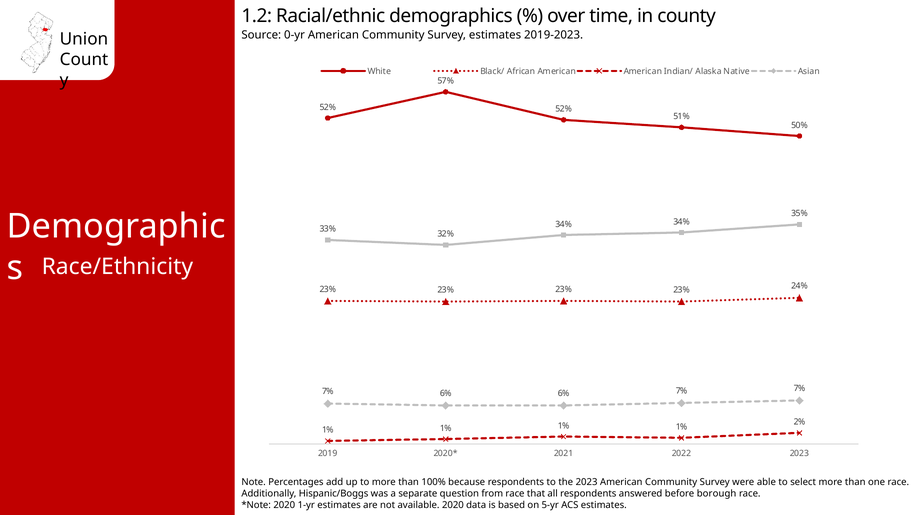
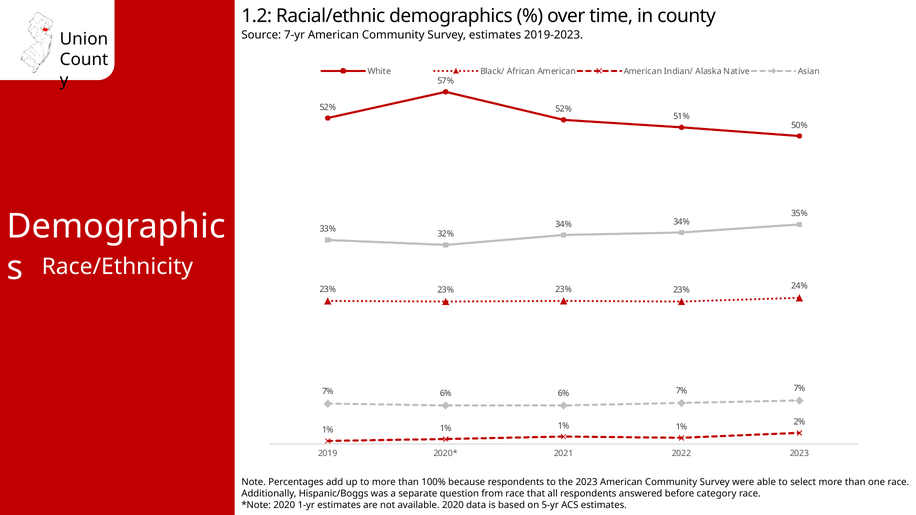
0-yr: 0-yr -> 7-yr
borough: borough -> category
